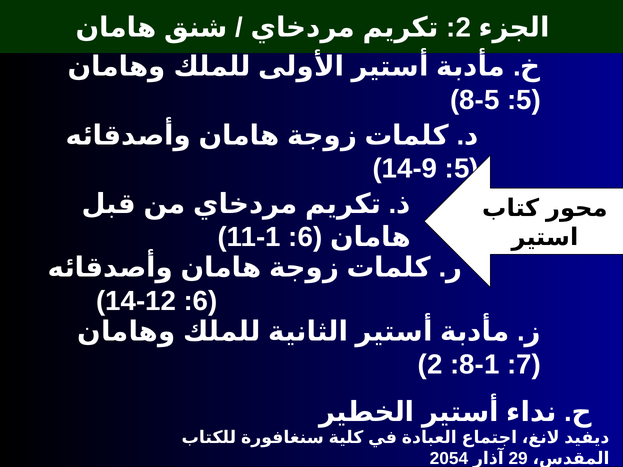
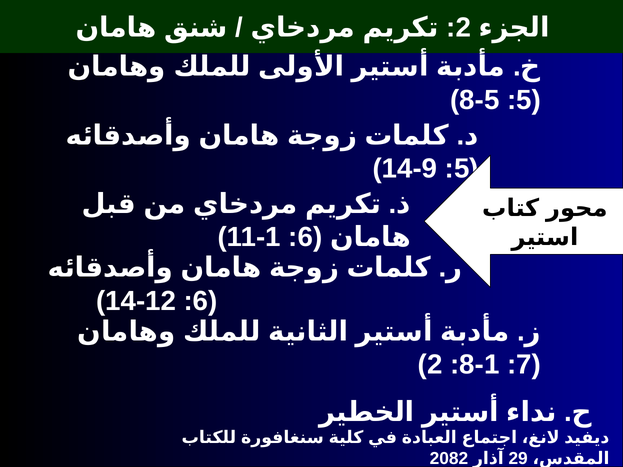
2054: 2054 -> 2082
